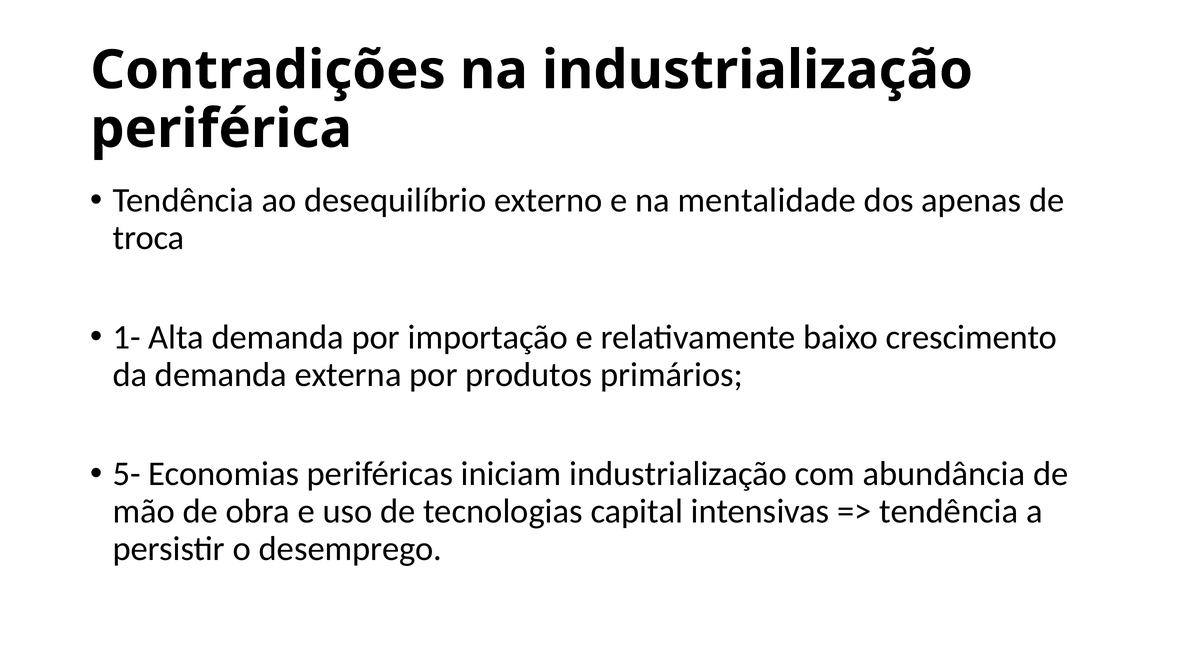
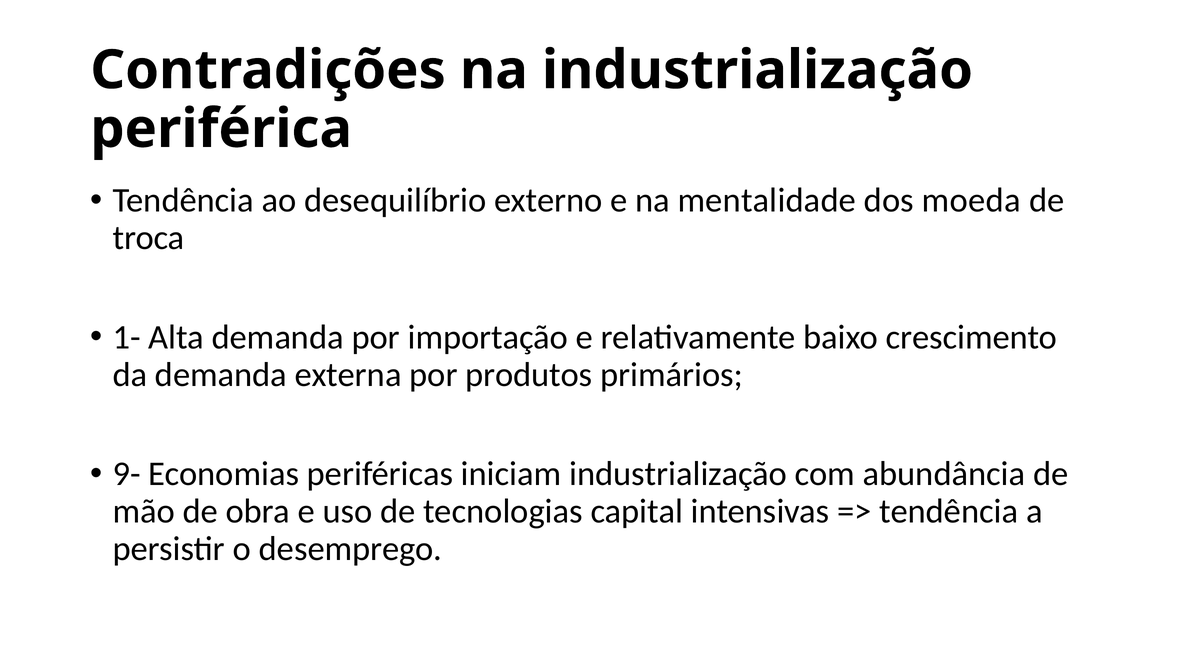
apenas: apenas -> moeda
5-: 5- -> 9-
